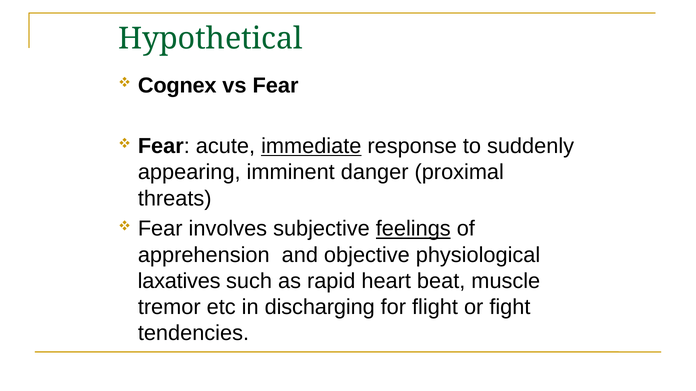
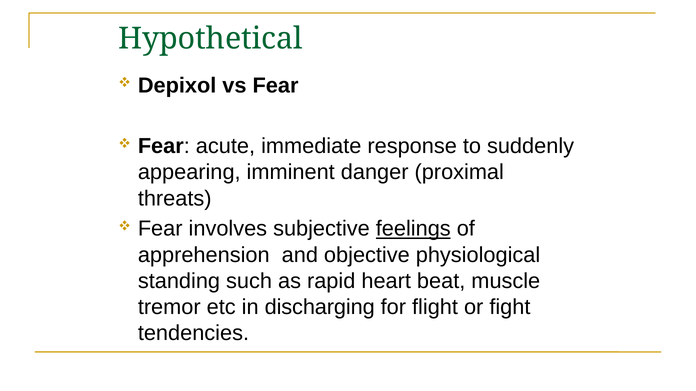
Cognex: Cognex -> Depixol
immediate underline: present -> none
laxatives: laxatives -> standing
